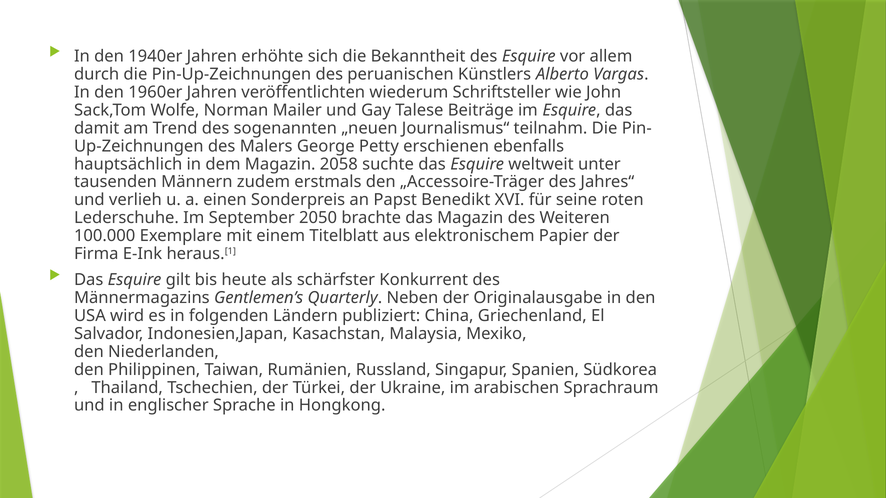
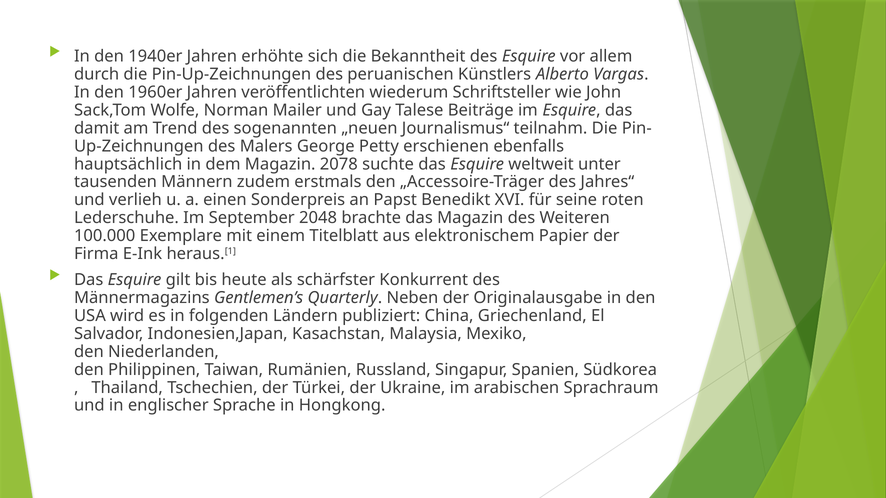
2058: 2058 -> 2078
2050: 2050 -> 2048
